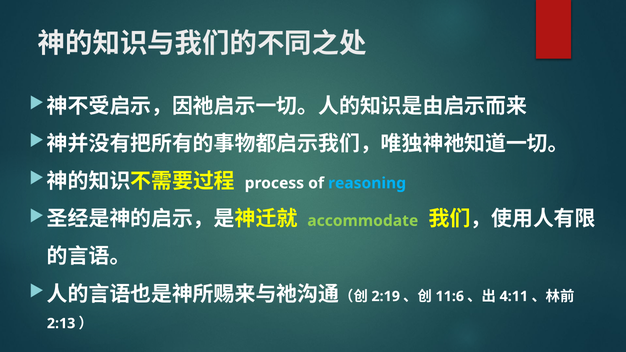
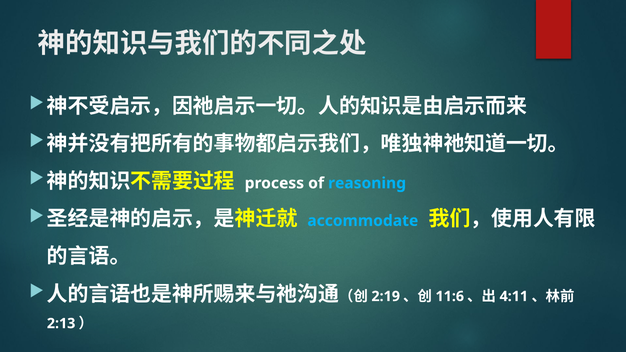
accommodate colour: light green -> light blue
